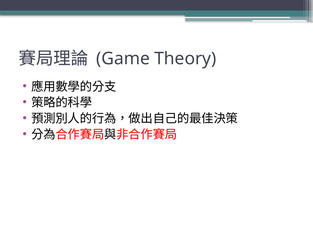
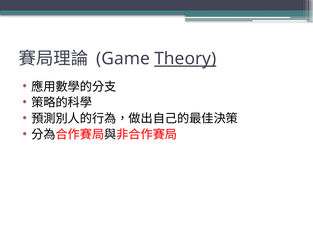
Theory underline: none -> present
